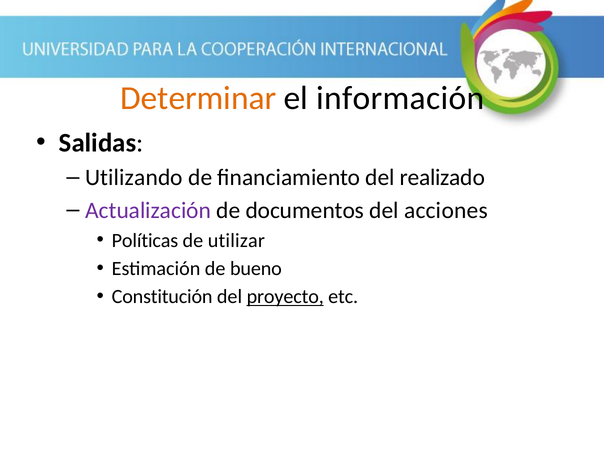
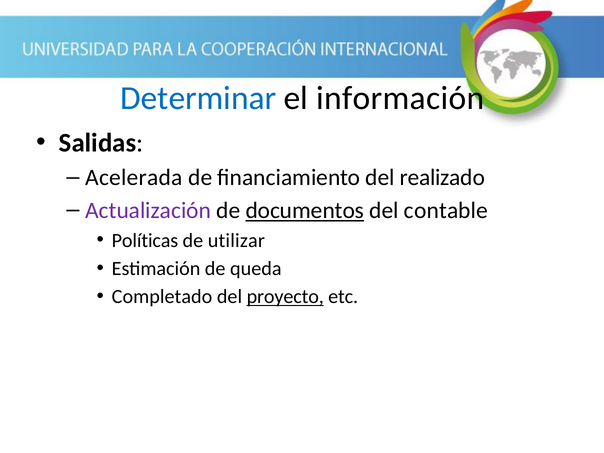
Determinar colour: orange -> blue
Utilizando: Utilizando -> Acelerada
documentos underline: none -> present
acciones: acciones -> contable
bueno: bueno -> queda
Constitución: Constitución -> Completado
